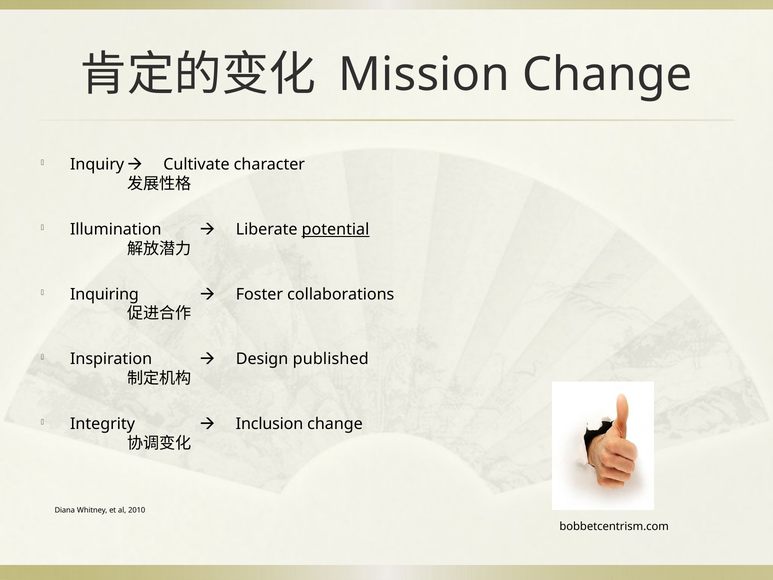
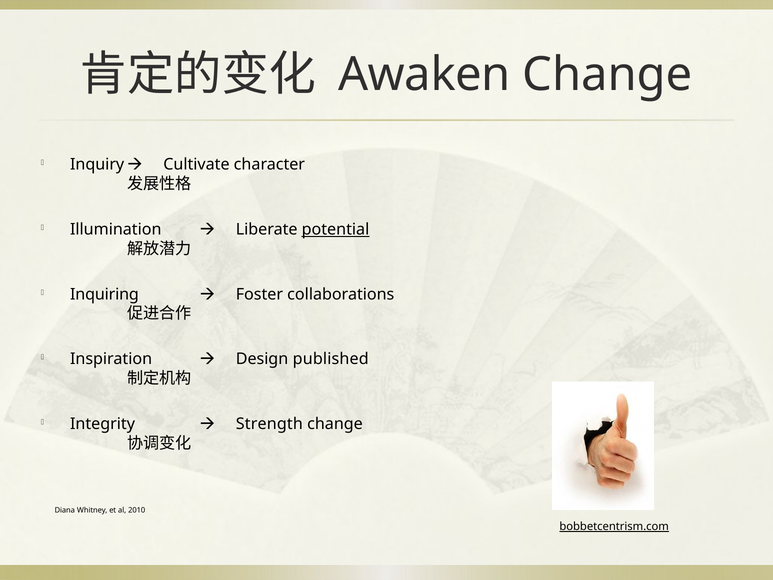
Mission: Mission -> Awaken
Inclusion: Inclusion -> Strength
bobbetcentrism.com underline: none -> present
